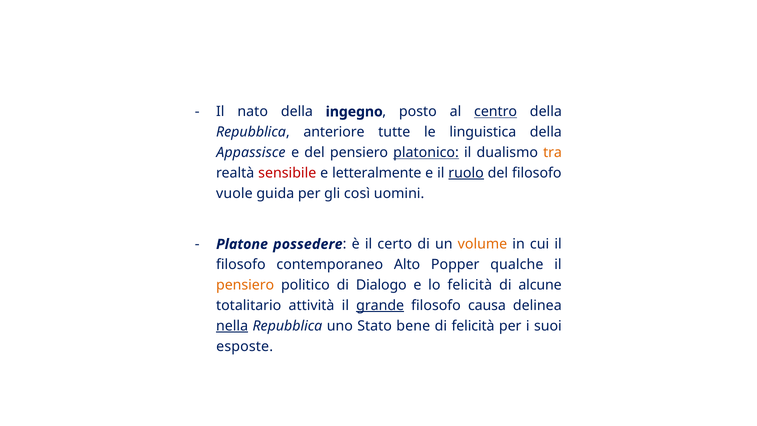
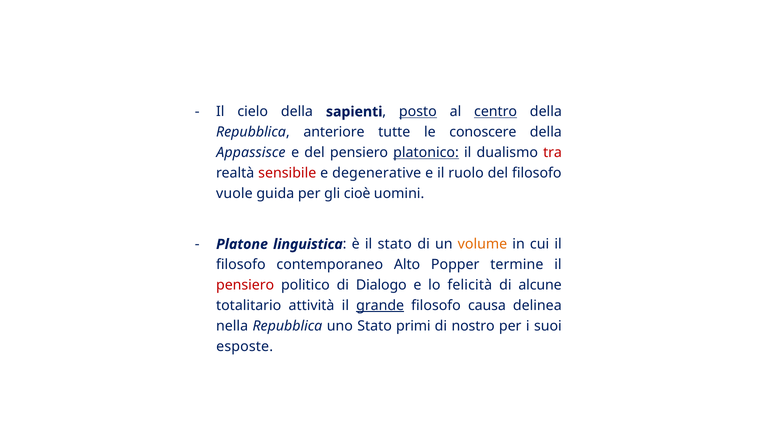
nato: nato -> cielo
ingegno: ingegno -> sapienti
posto underline: none -> present
linguistica: linguistica -> conoscere
tra colour: orange -> red
letteralmente: letteralmente -> degenerative
ruolo underline: present -> none
così: così -> cioè
possedere: possedere -> linguistica
il certo: certo -> stato
qualche: qualche -> termine
pensiero at (245, 285) colour: orange -> red
nella underline: present -> none
bene: bene -> primi
di felicità: felicità -> nostro
